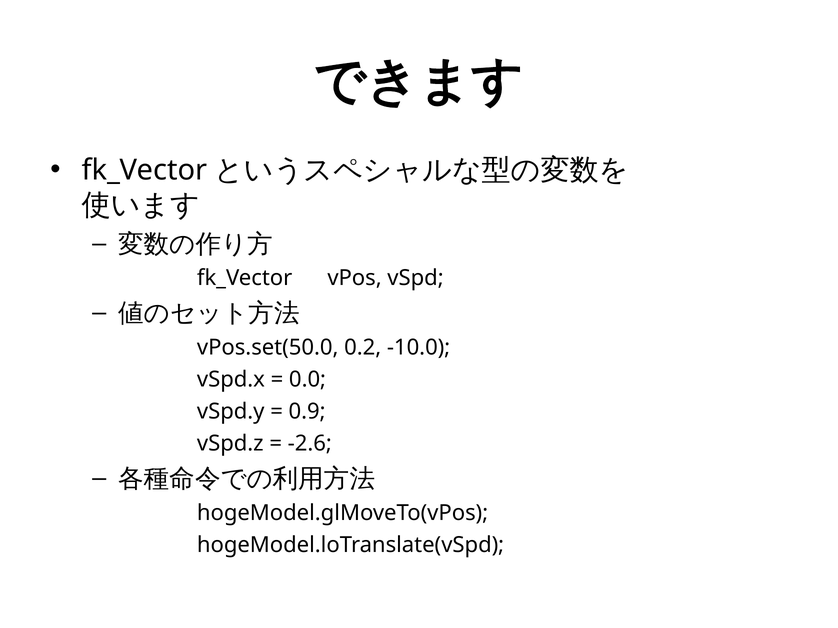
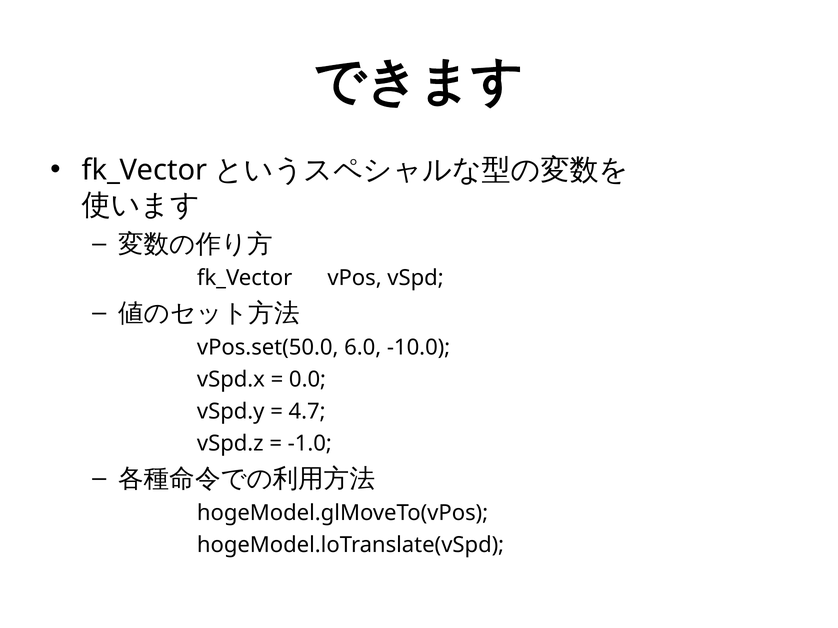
0.2: 0.2 -> 6.0
0.9: 0.9 -> 4.7
-2.6: -2.6 -> -1.0
